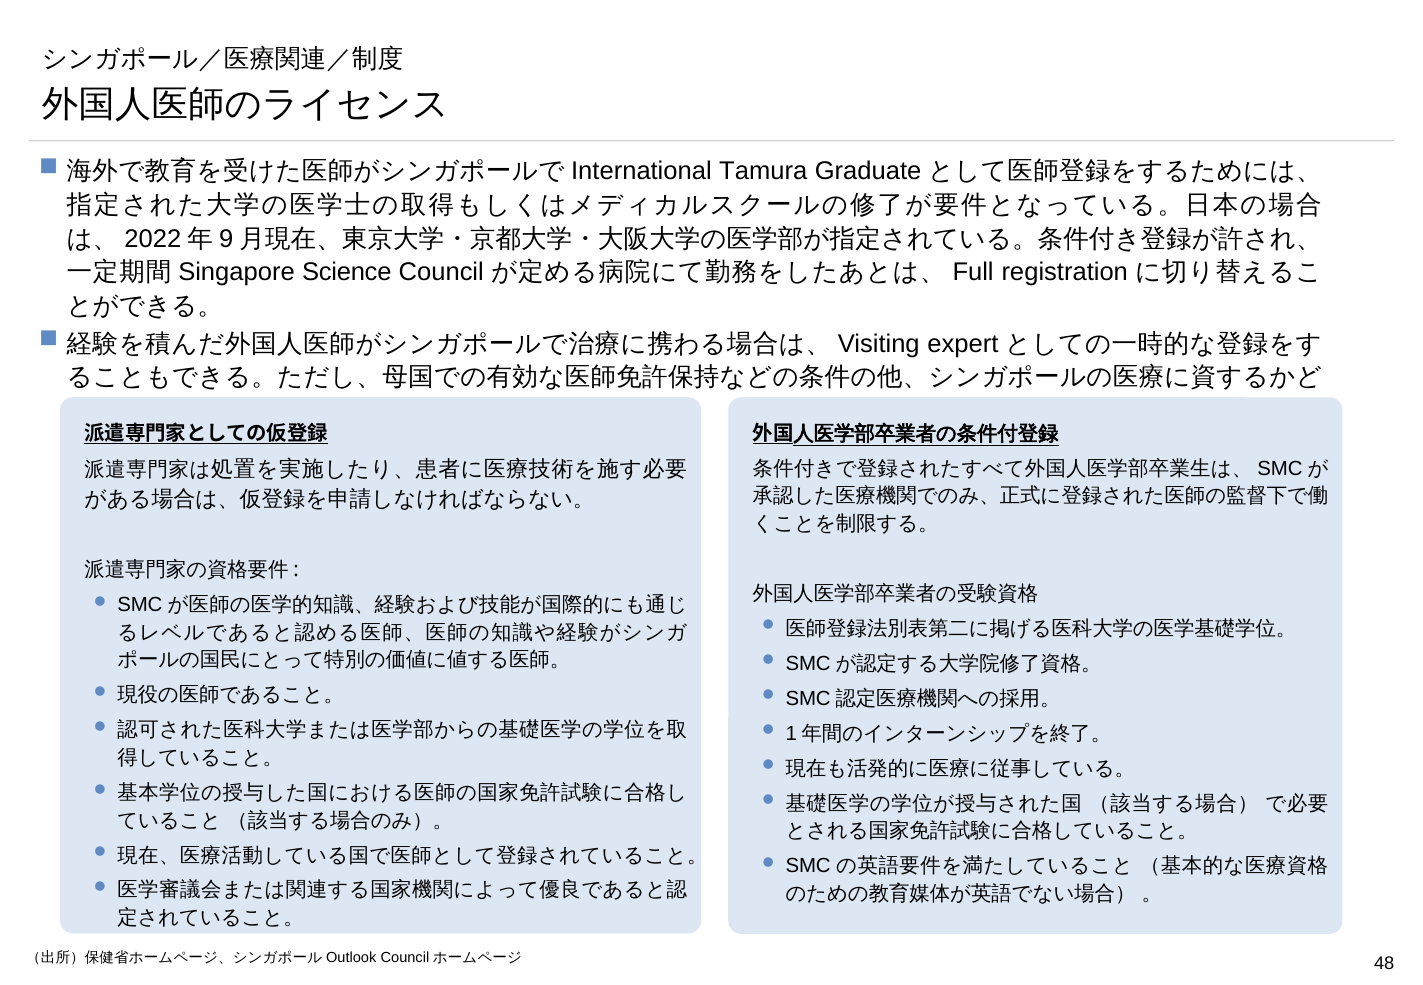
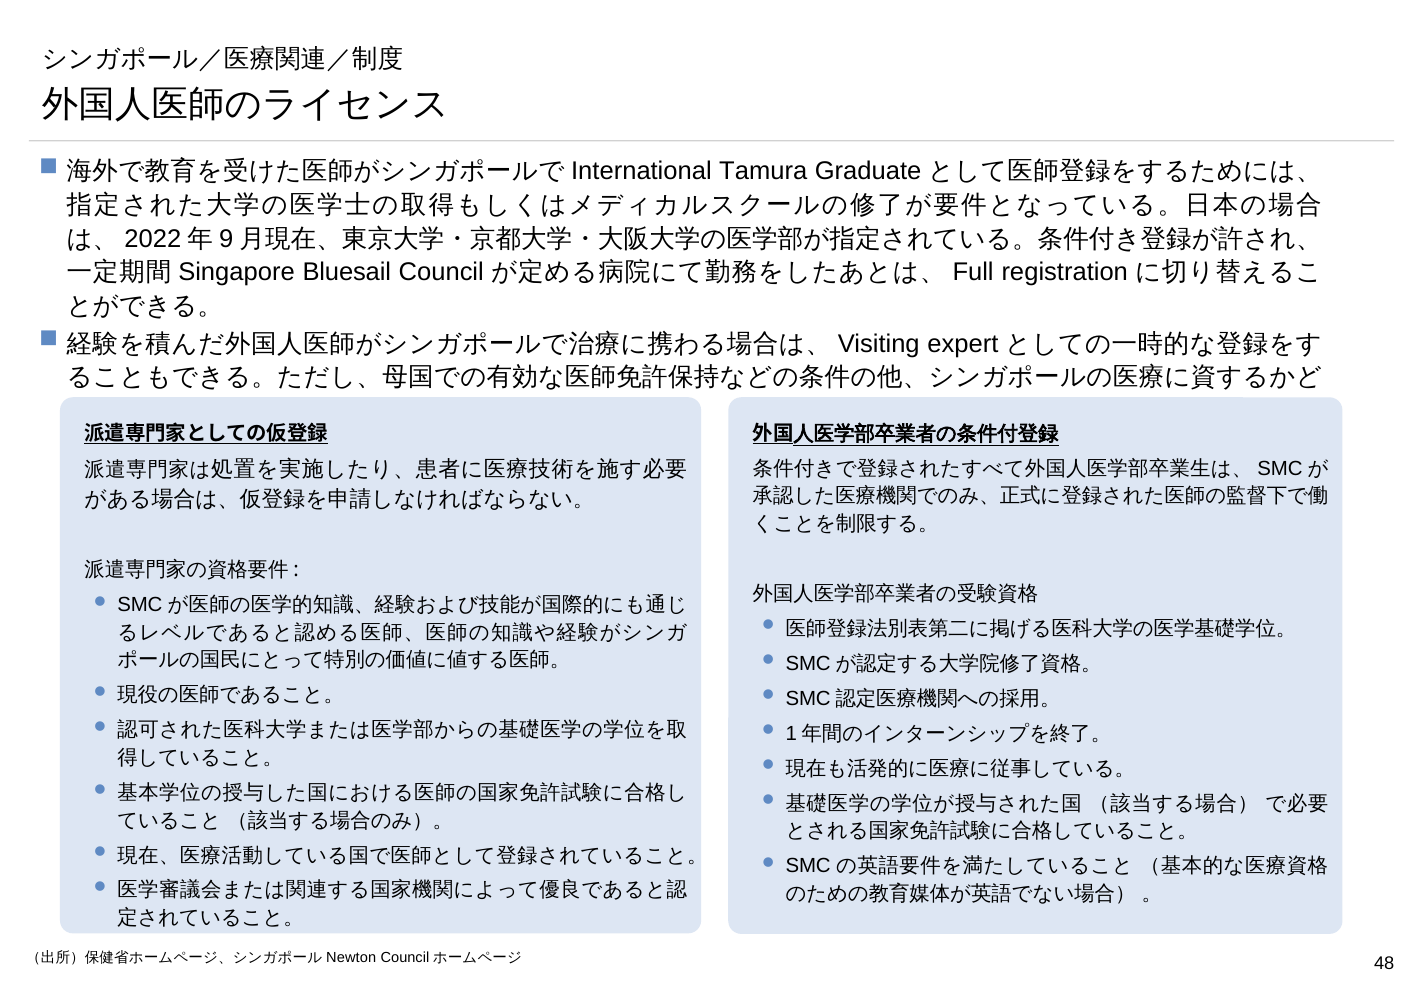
Science: Science -> Bluesail
Outlook: Outlook -> Newton
